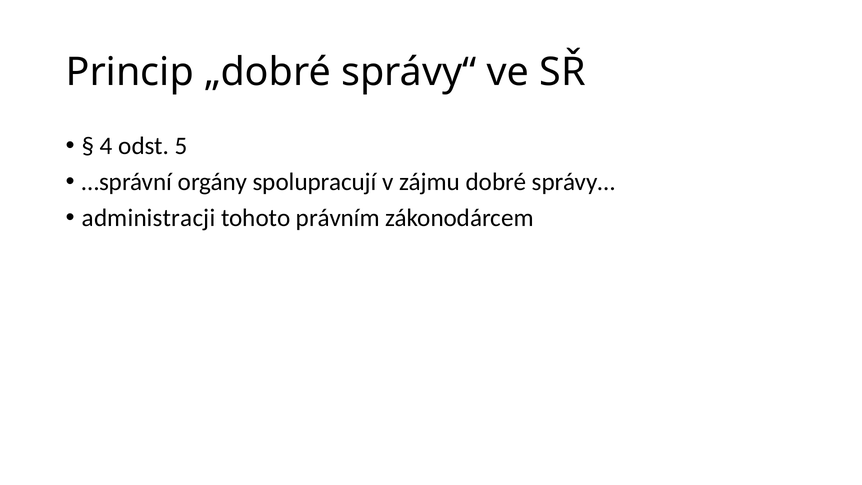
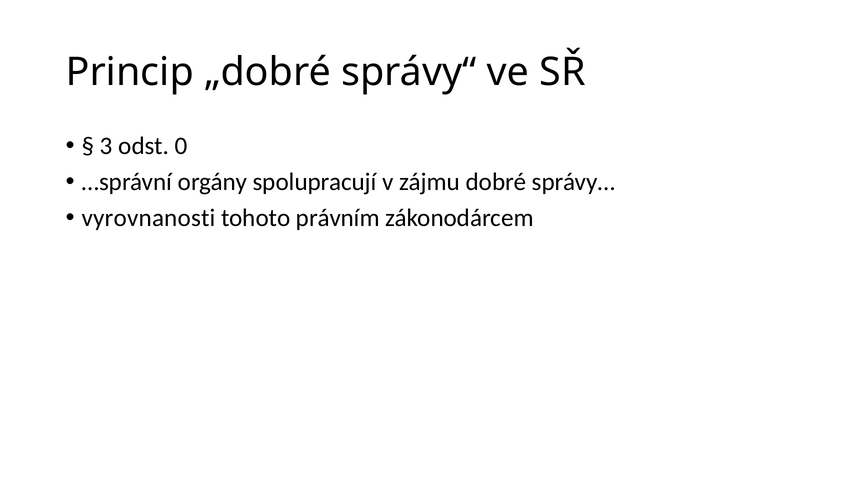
4: 4 -> 3
5: 5 -> 0
administracji: administracji -> vyrovnanosti
